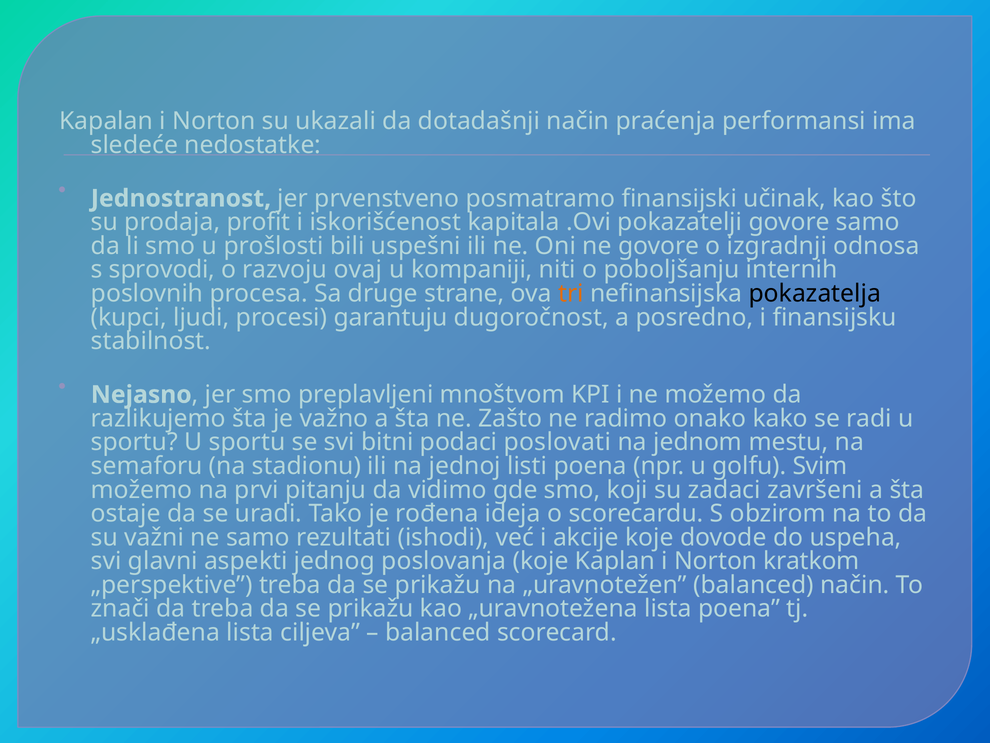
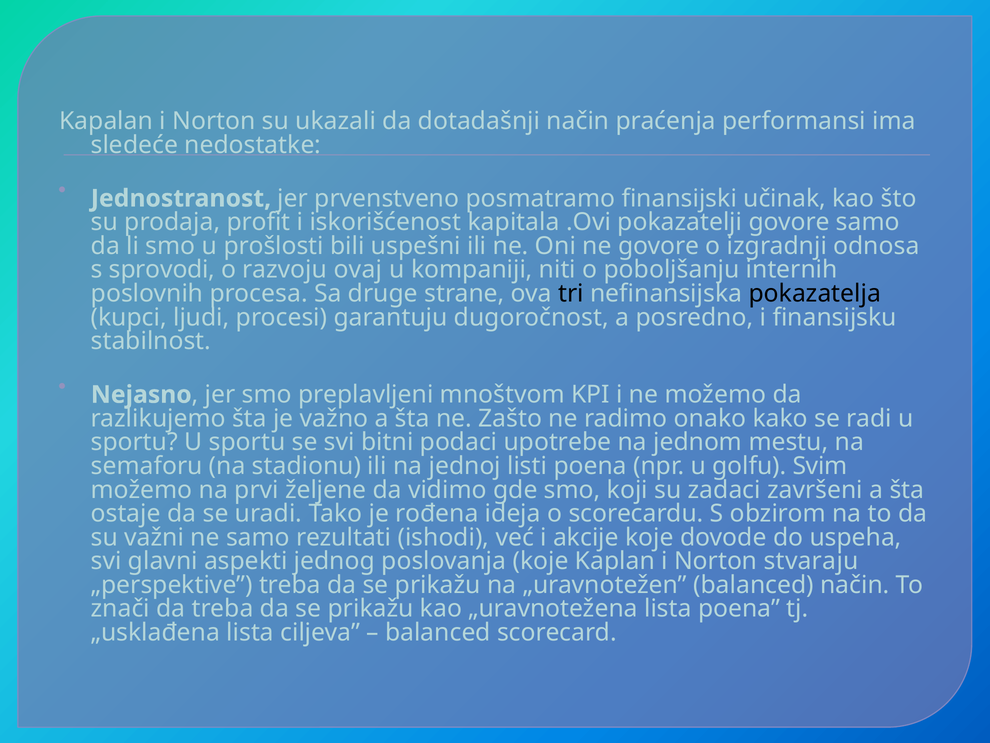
tri colour: orange -> black
poslovati: poslovati -> upotrebe
pitanju: pitanju -> željene
kratkom: kratkom -> stvaraju
